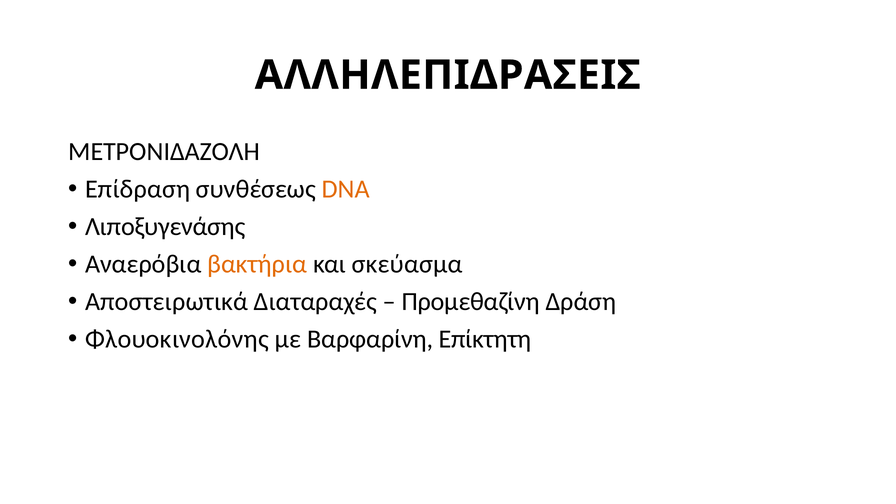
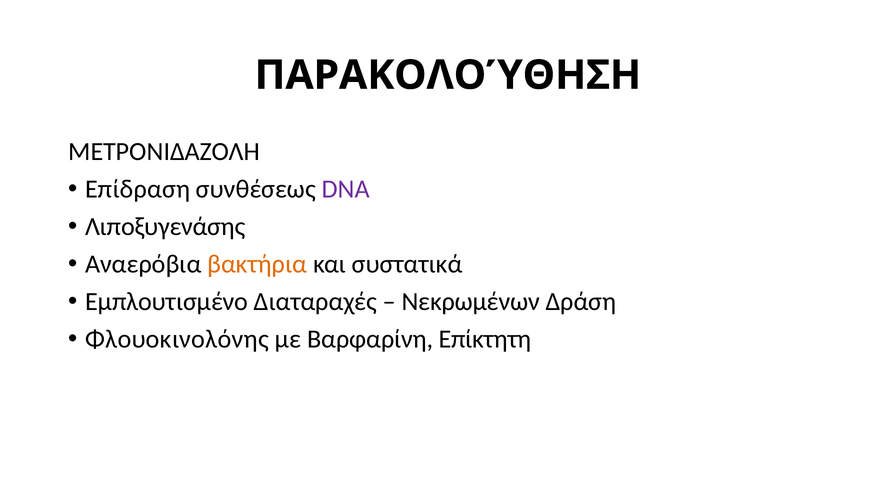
ΑΛΛΗΛΕΠΙΔΡΑΣΕΙΣ: ΑΛΛΗΛΕΠΙΔΡΑΣΕΙΣ -> ΠΑΡΑΚΟΛΟΎΘΗΣΗ
DNA colour: orange -> purple
σκεύασμα: σκεύασμα -> συστατικά
Αποστειρωτικά: Αποστειρωτικά -> Εμπλουτισμένο
Προμεθαζίνη: Προμεθαζίνη -> Νεκρωμένων
